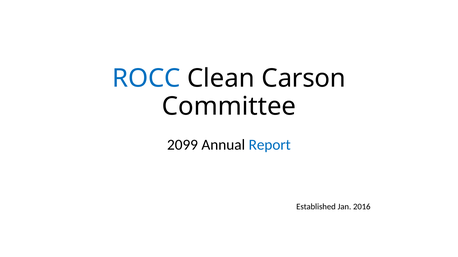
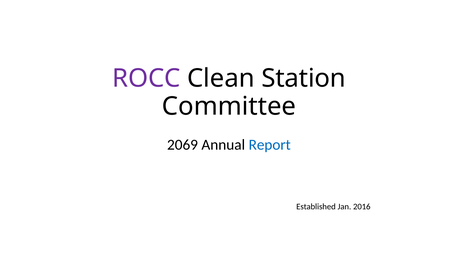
ROCC colour: blue -> purple
Carson: Carson -> Station
2099: 2099 -> 2069
